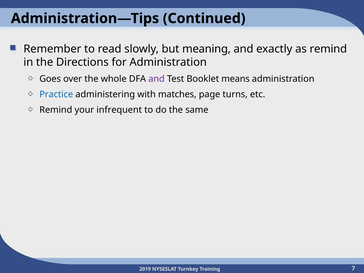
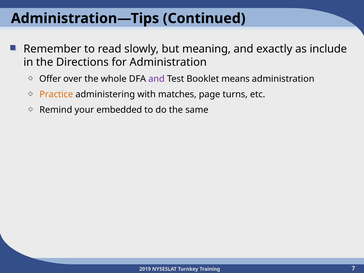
as remind: remind -> include
Goes: Goes -> Offer
Practice colour: blue -> orange
infrequent: infrequent -> embedded
